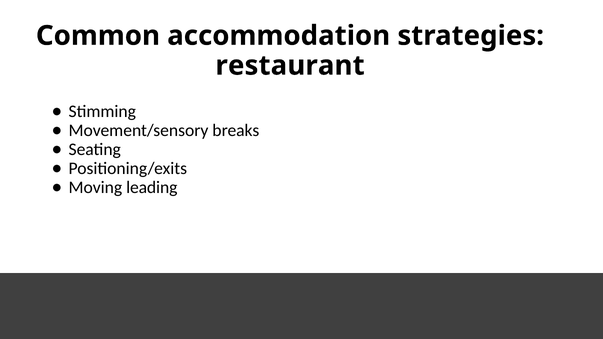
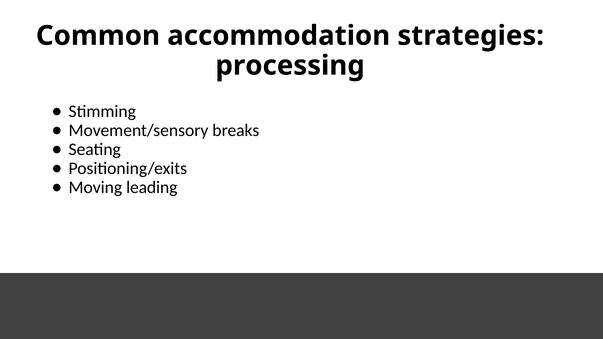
restaurant: restaurant -> processing
